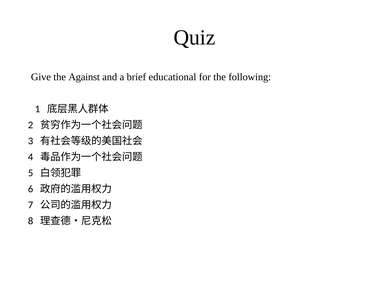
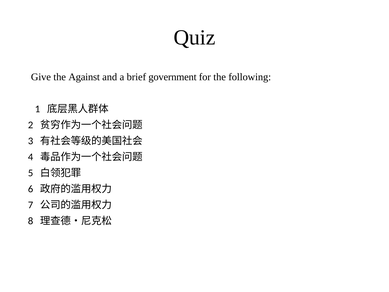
educational: educational -> government
